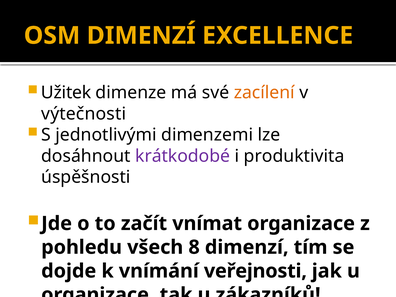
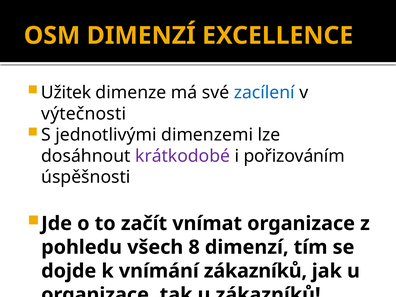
zacílení colour: orange -> blue
produktivita: produktivita -> pořizováním
vnímání veřejnosti: veřejnosti -> zákazníků
